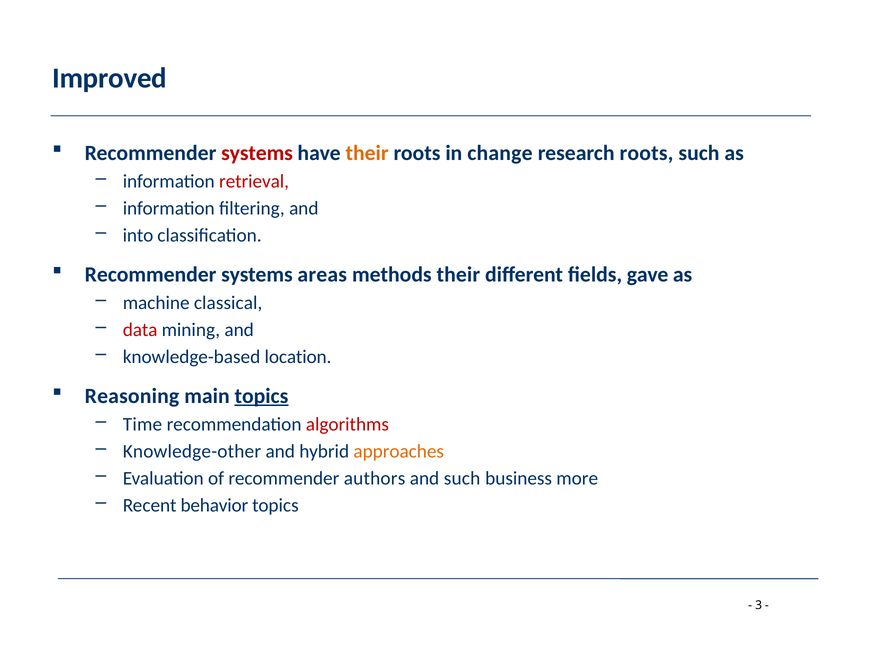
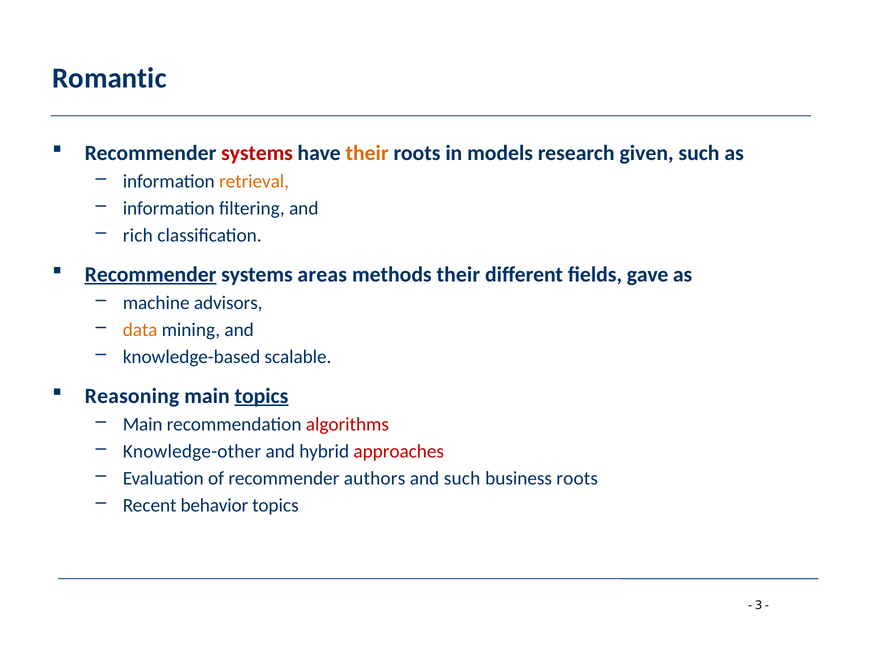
Improved: Improved -> Romantic
change: change -> models
research roots: roots -> given
retrieval colour: red -> orange
into: into -> rich
Recommender at (151, 275) underline: none -> present
classical: classical -> advisors
data colour: red -> orange
location: location -> scalable
Time at (142, 425): Time -> Main
approaches colour: orange -> red
business more: more -> roots
